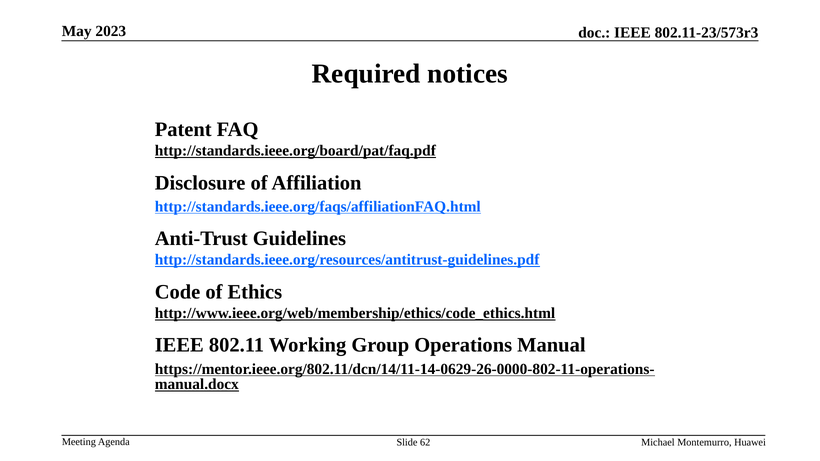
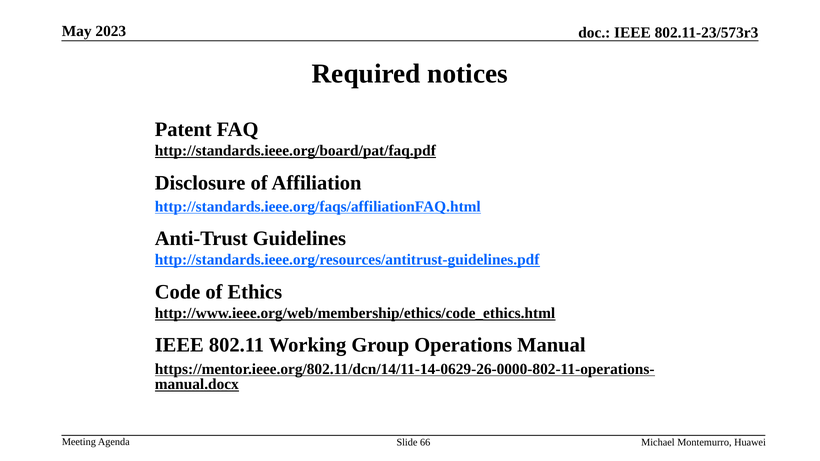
62: 62 -> 66
